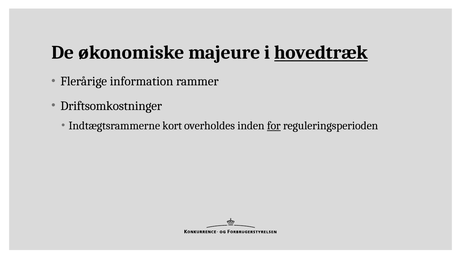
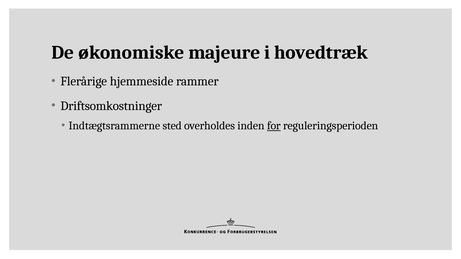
hovedtræk underline: present -> none
information: information -> hjemmeside
kort: kort -> sted
